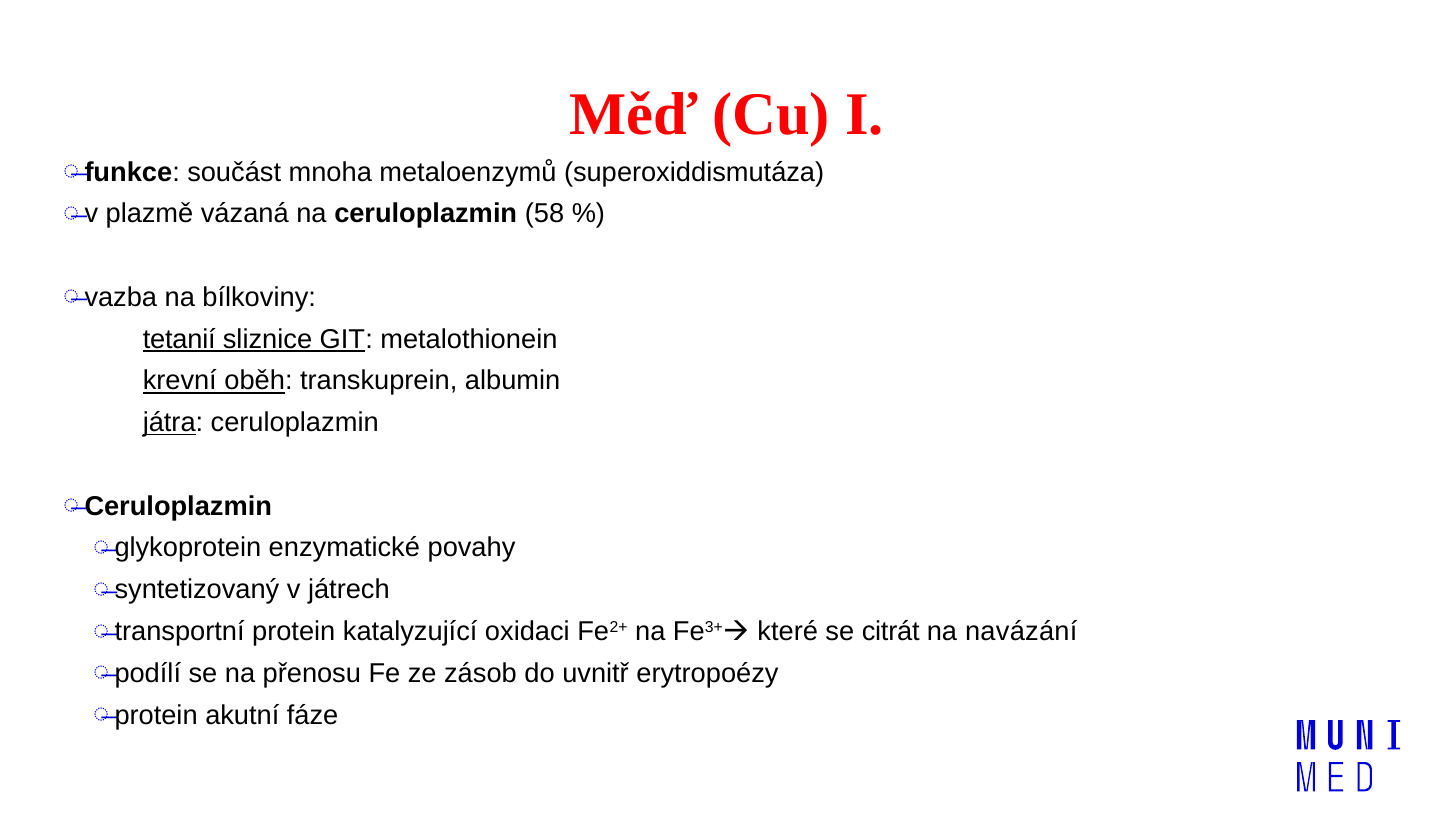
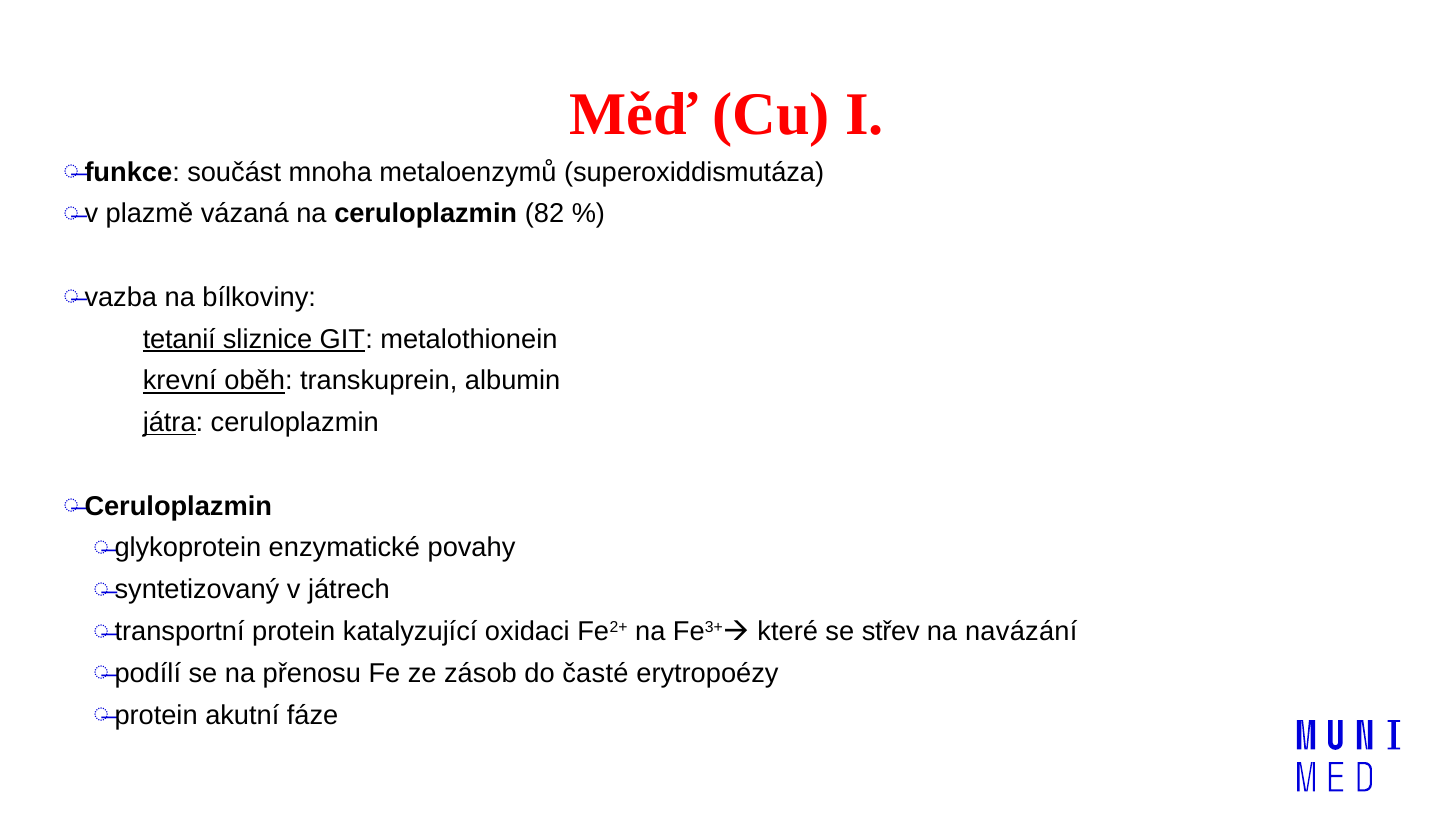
58: 58 -> 82
citrát: citrát -> střev
uvnitř: uvnitř -> časté
